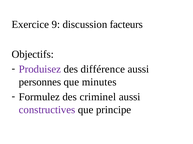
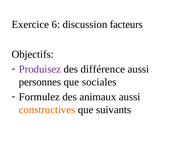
9: 9 -> 6
minutes: minutes -> sociales
criminel: criminel -> animaux
constructives colour: purple -> orange
principe: principe -> suivants
